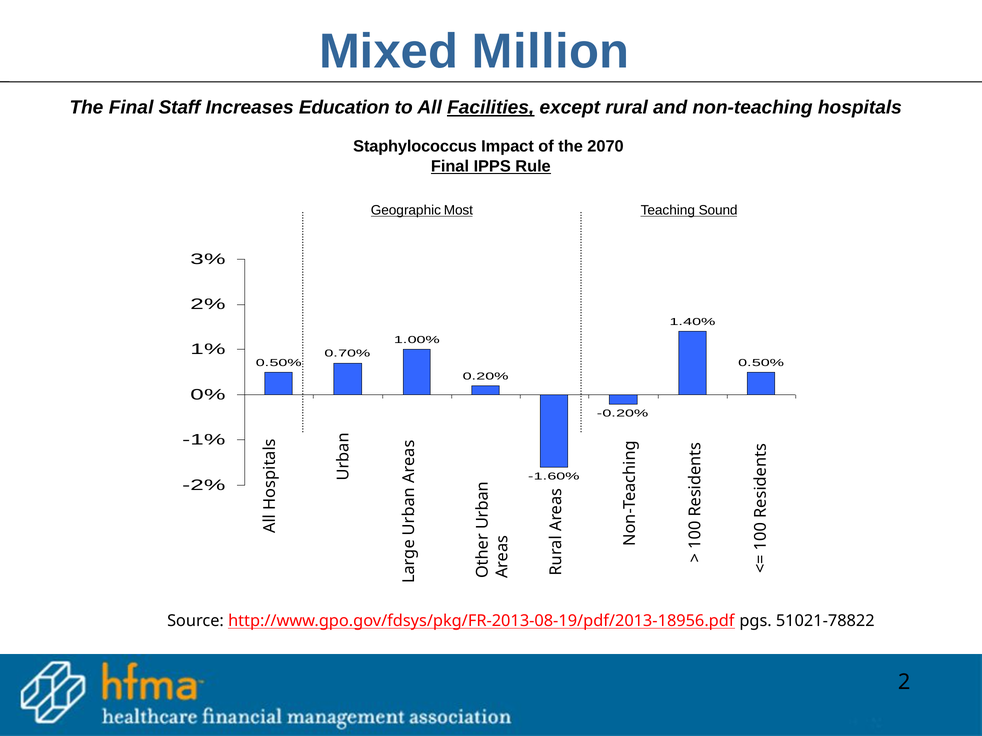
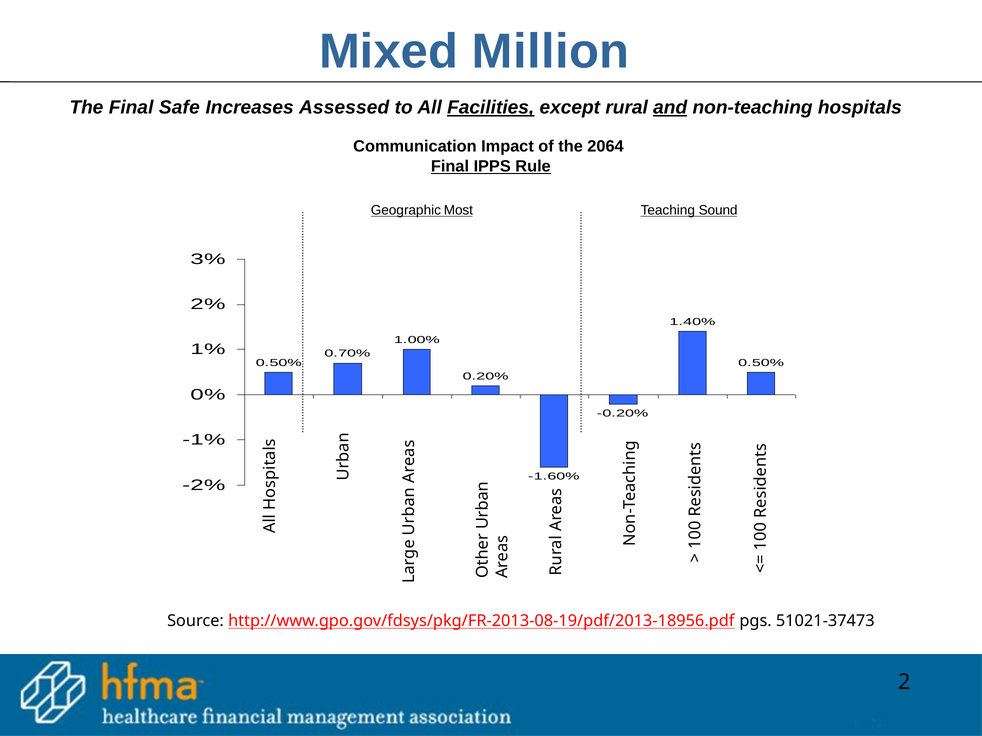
Staff: Staff -> Safe
Education: Education -> Assessed
and underline: none -> present
Staphylococcus: Staphylococcus -> Communication
2070: 2070 -> 2064
51021-78822: 51021-78822 -> 51021-37473
